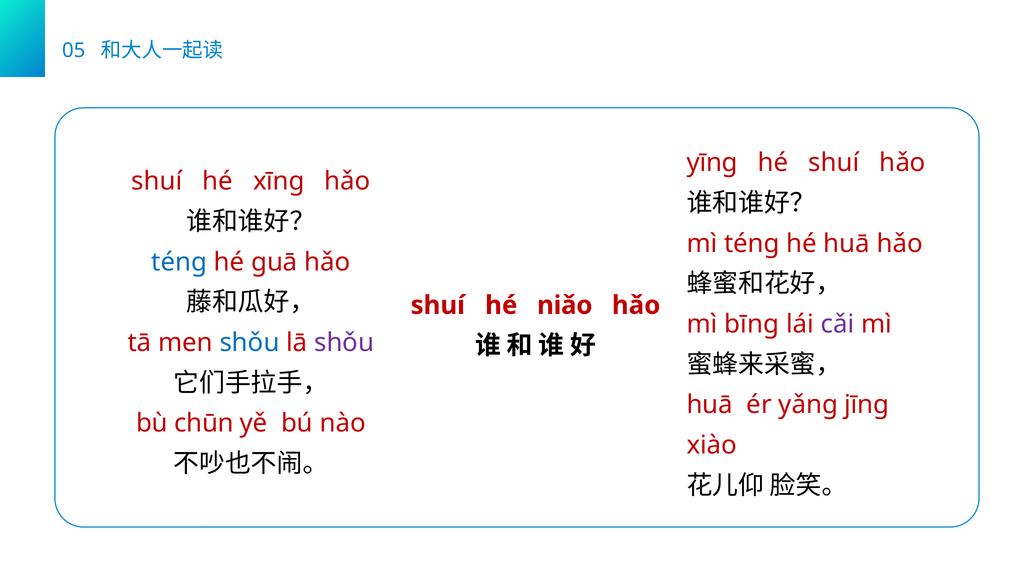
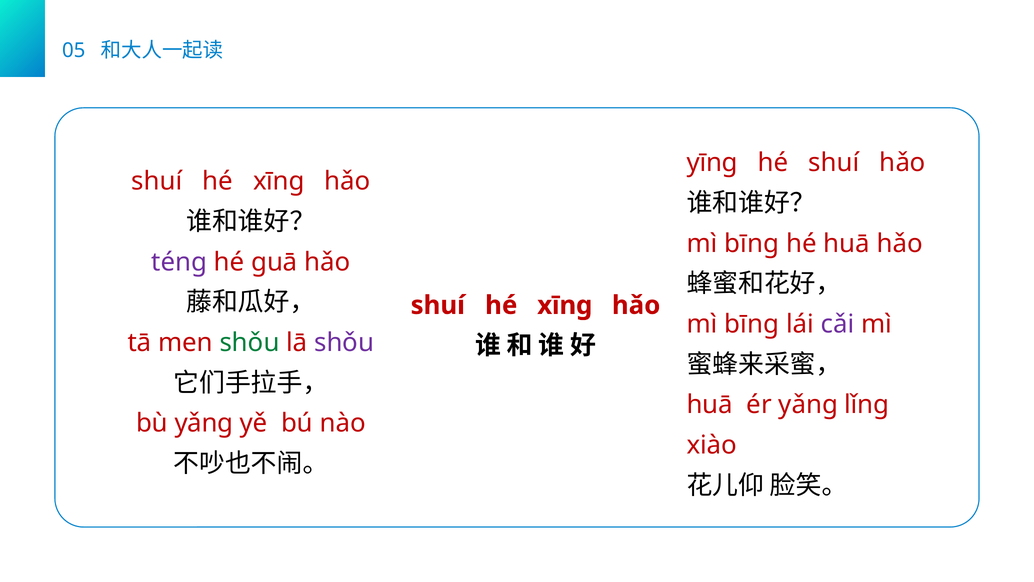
ténɡ at (752, 243): ténɡ -> bīnɡ
ténɡ at (179, 262) colour: blue -> purple
niǎo at (565, 305): niǎo -> xīnɡ
shǒu at (250, 343) colour: blue -> green
jīnɡ: jīnɡ -> lǐnɡ
bù chūn: chūn -> yǎnɡ
